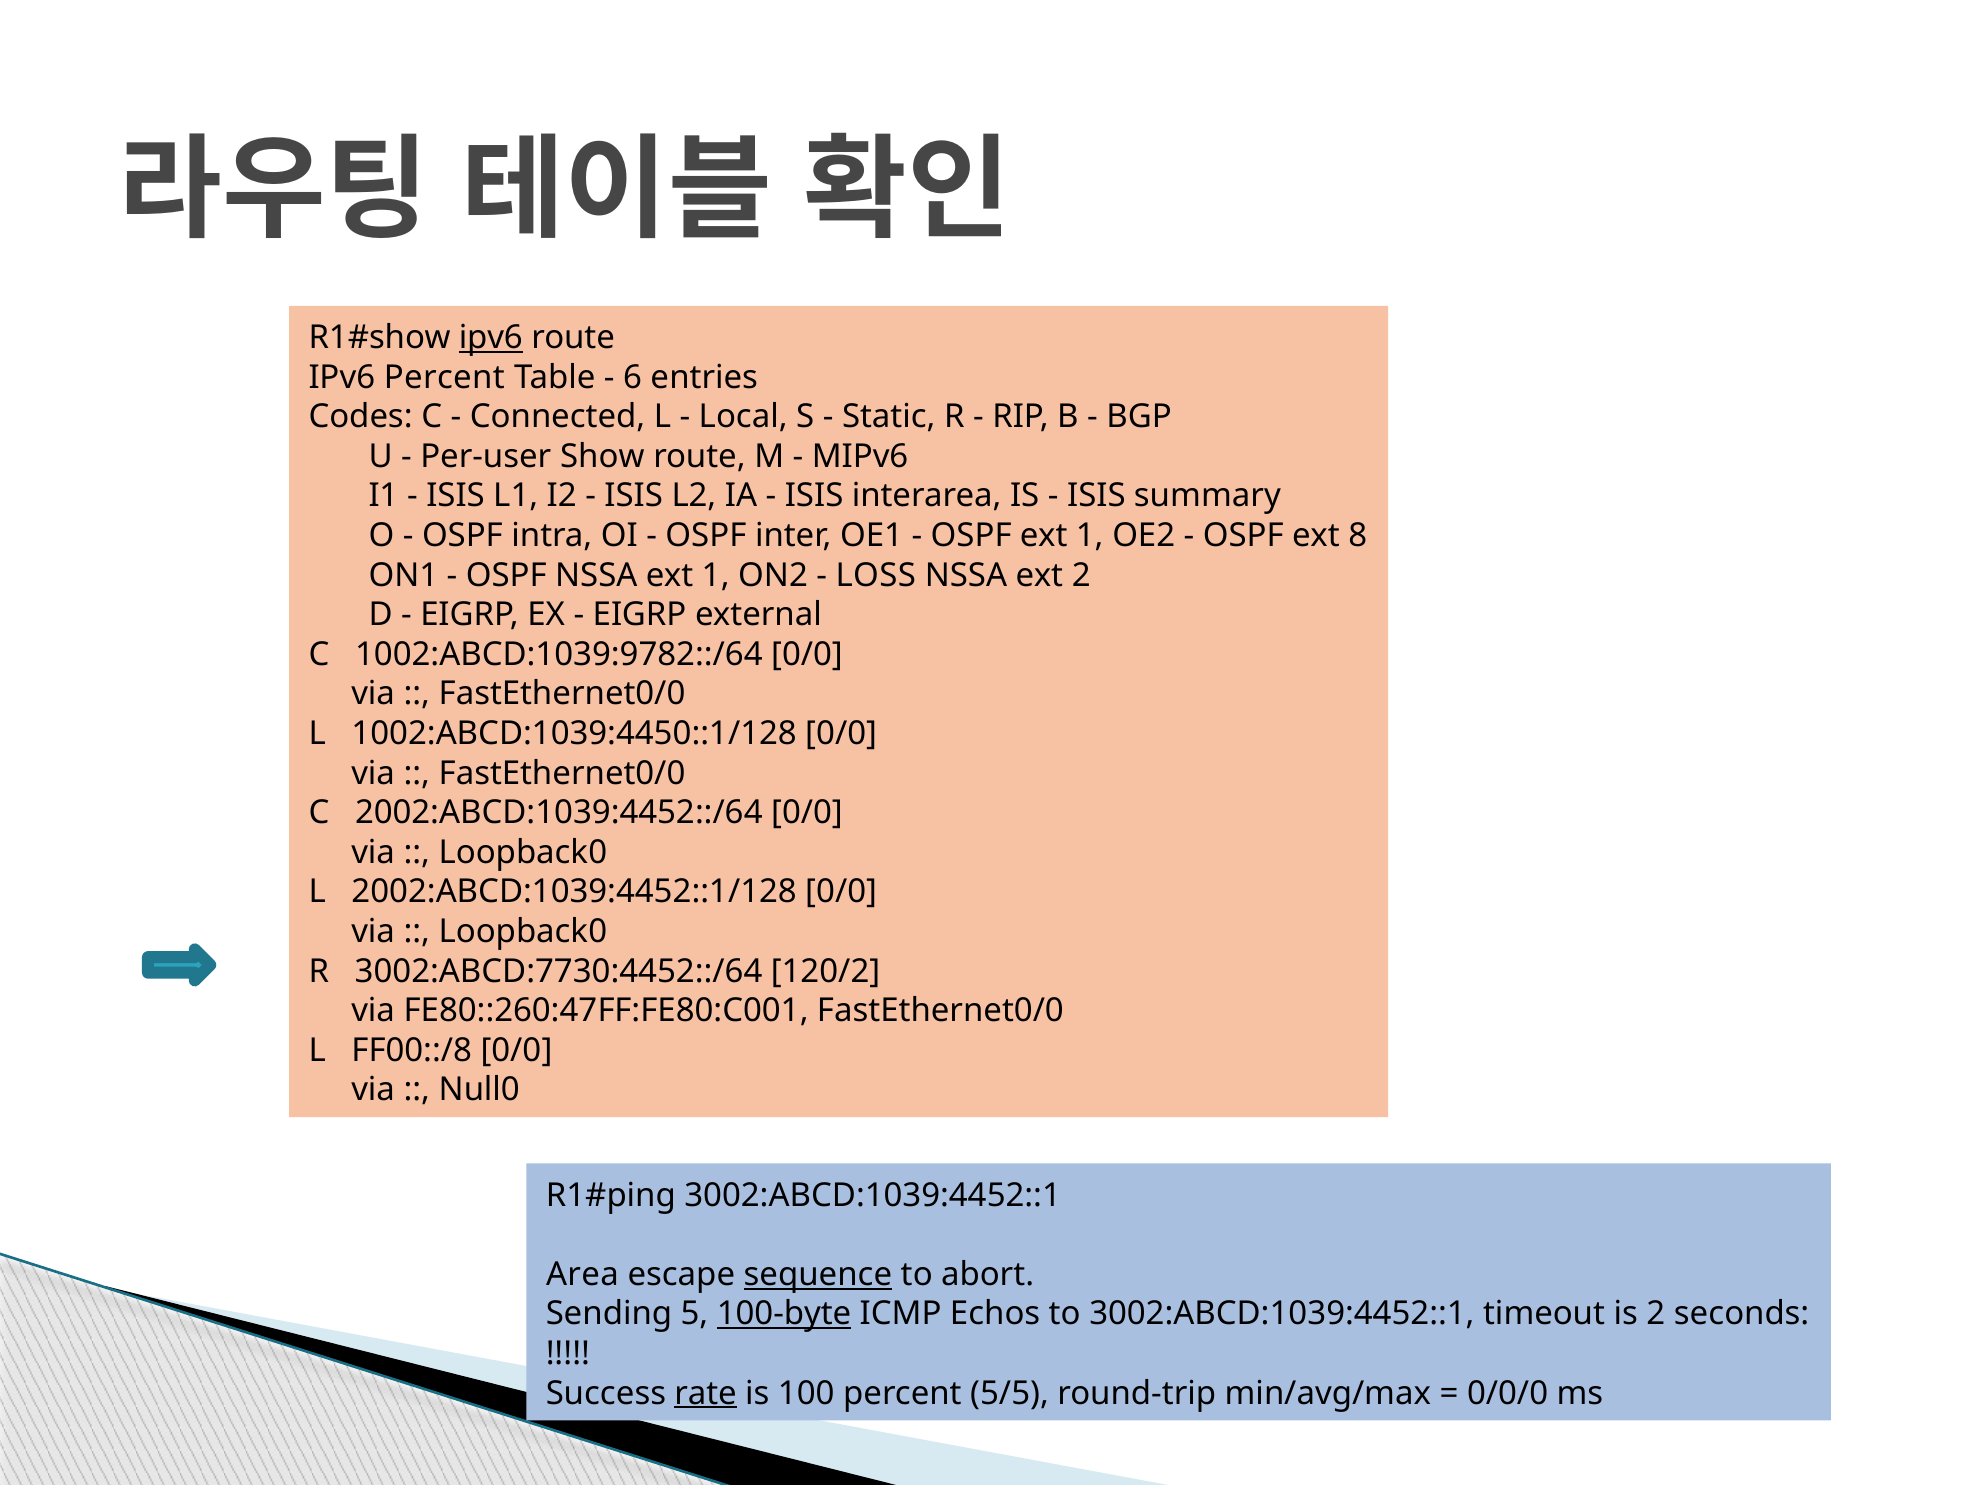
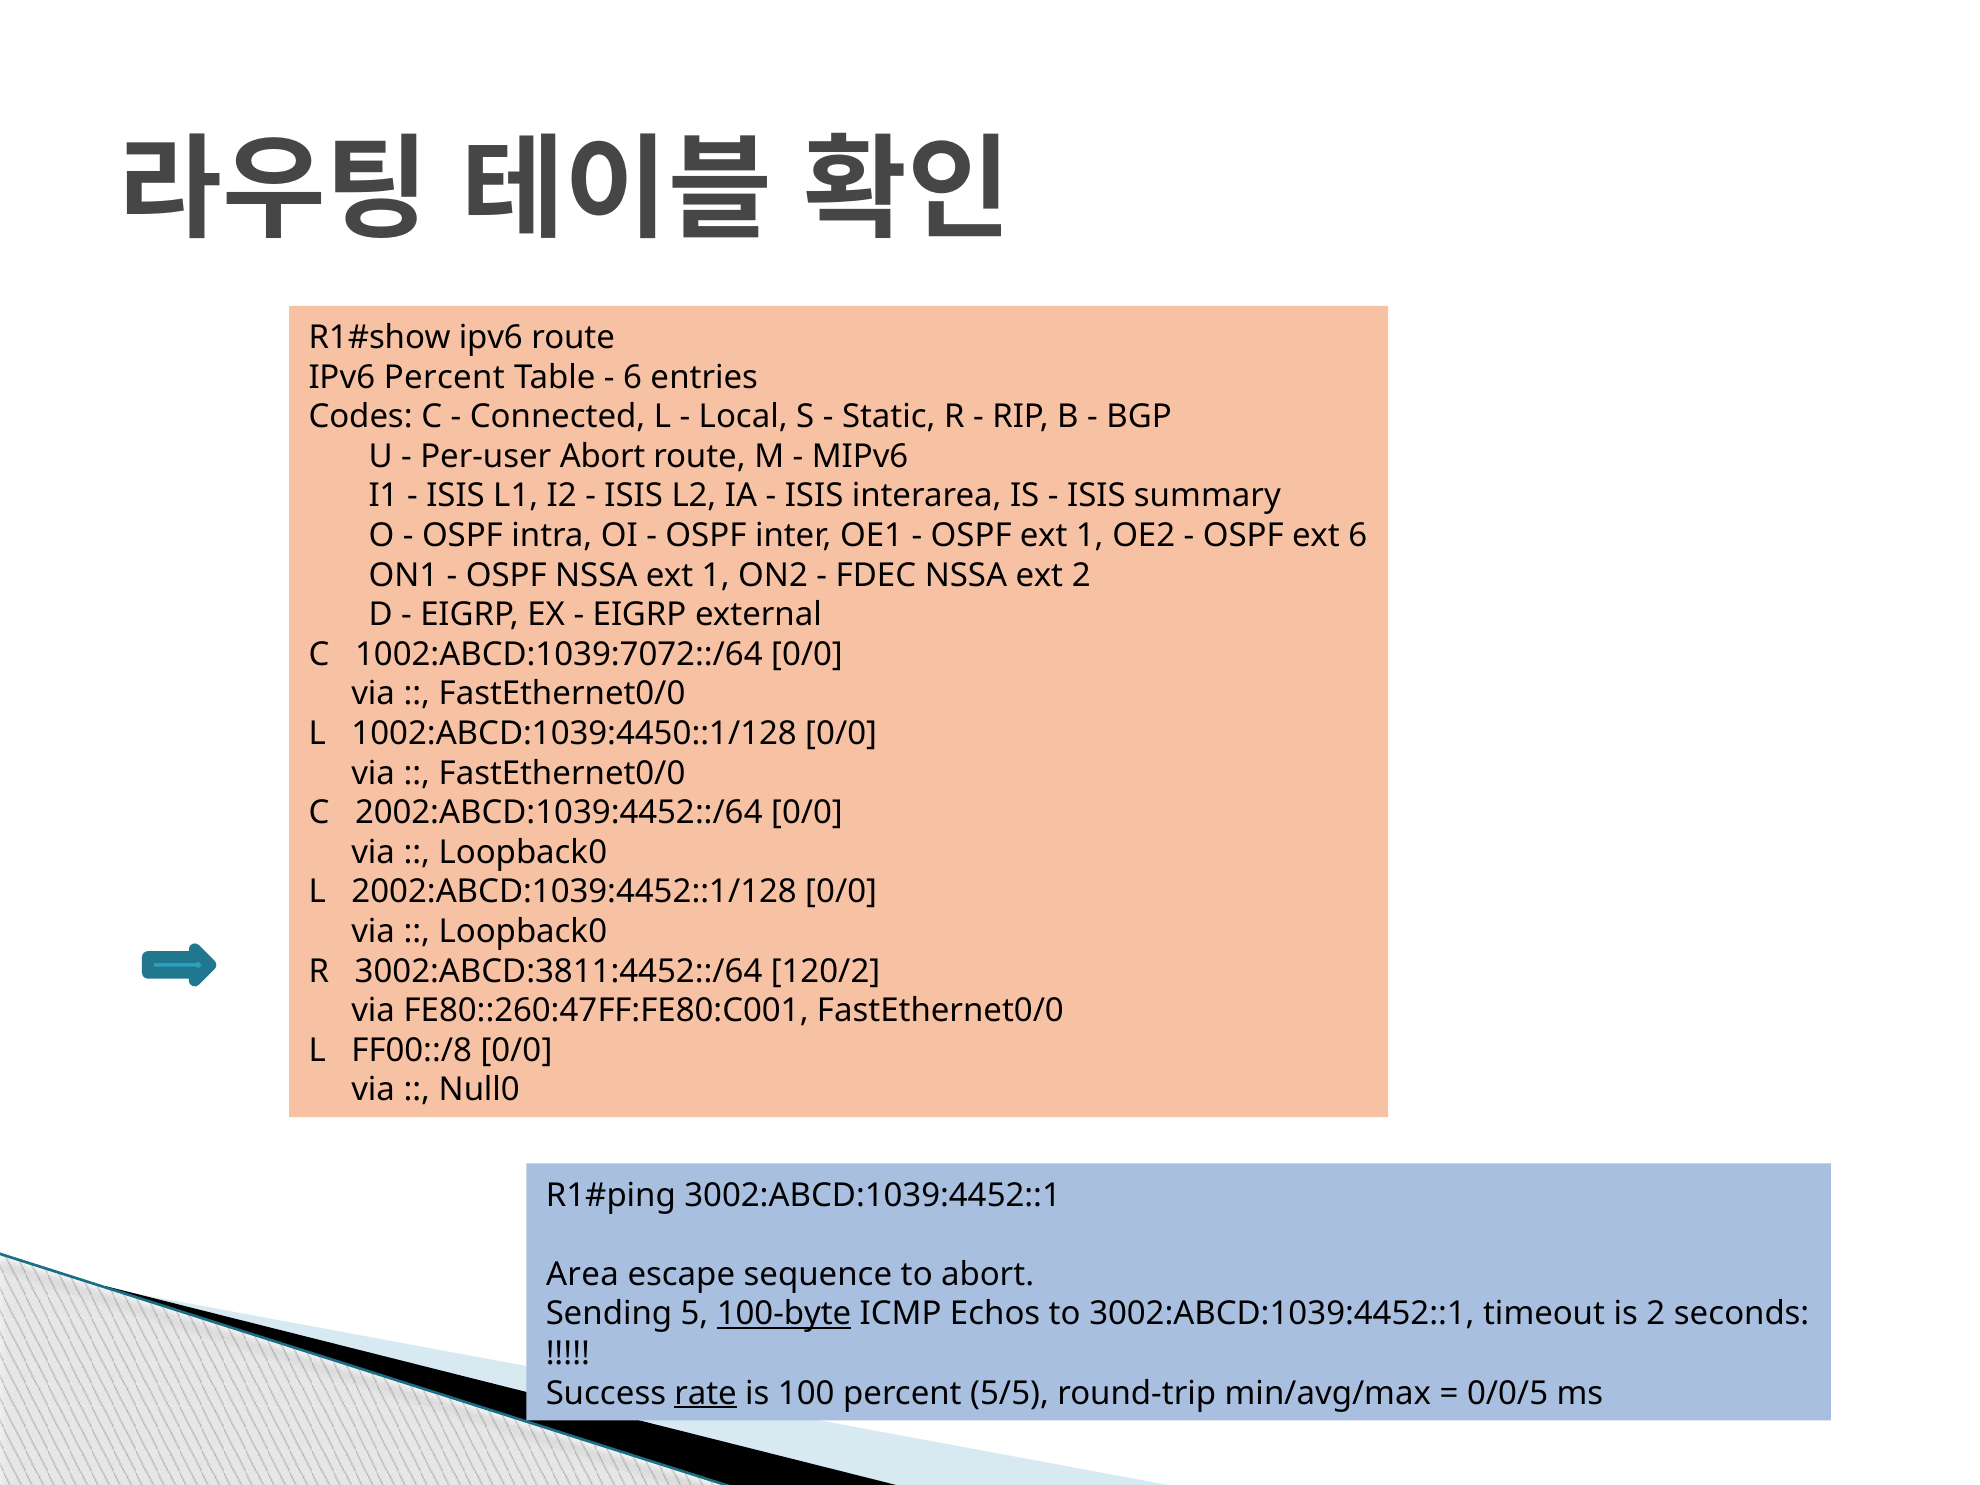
ipv6 at (491, 338) underline: present -> none
Per-user Show: Show -> Abort
ext 8: 8 -> 6
LOSS: LOSS -> FDEC
1002:ABCD:1039:9782::/64: 1002:ABCD:1039:9782::/64 -> 1002:ABCD:1039:7072::/64
3002:ABCD:7730:4452::/64: 3002:ABCD:7730:4452::/64 -> 3002:ABCD:3811:4452::/64
sequence underline: present -> none
0/0/0: 0/0/0 -> 0/0/5
